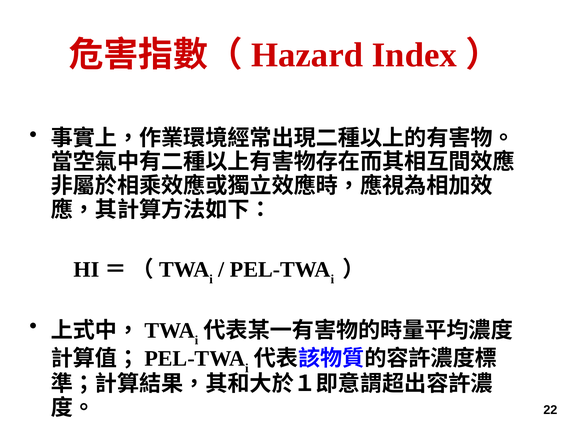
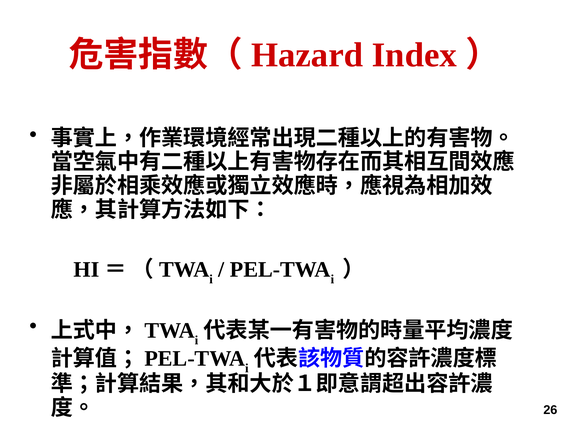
22: 22 -> 26
